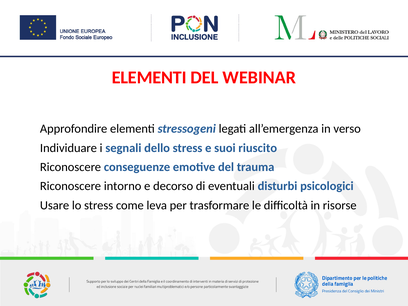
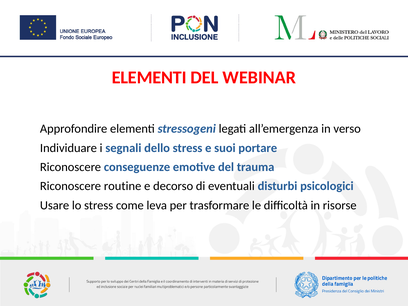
riuscito: riuscito -> portare
intorno: intorno -> routine
